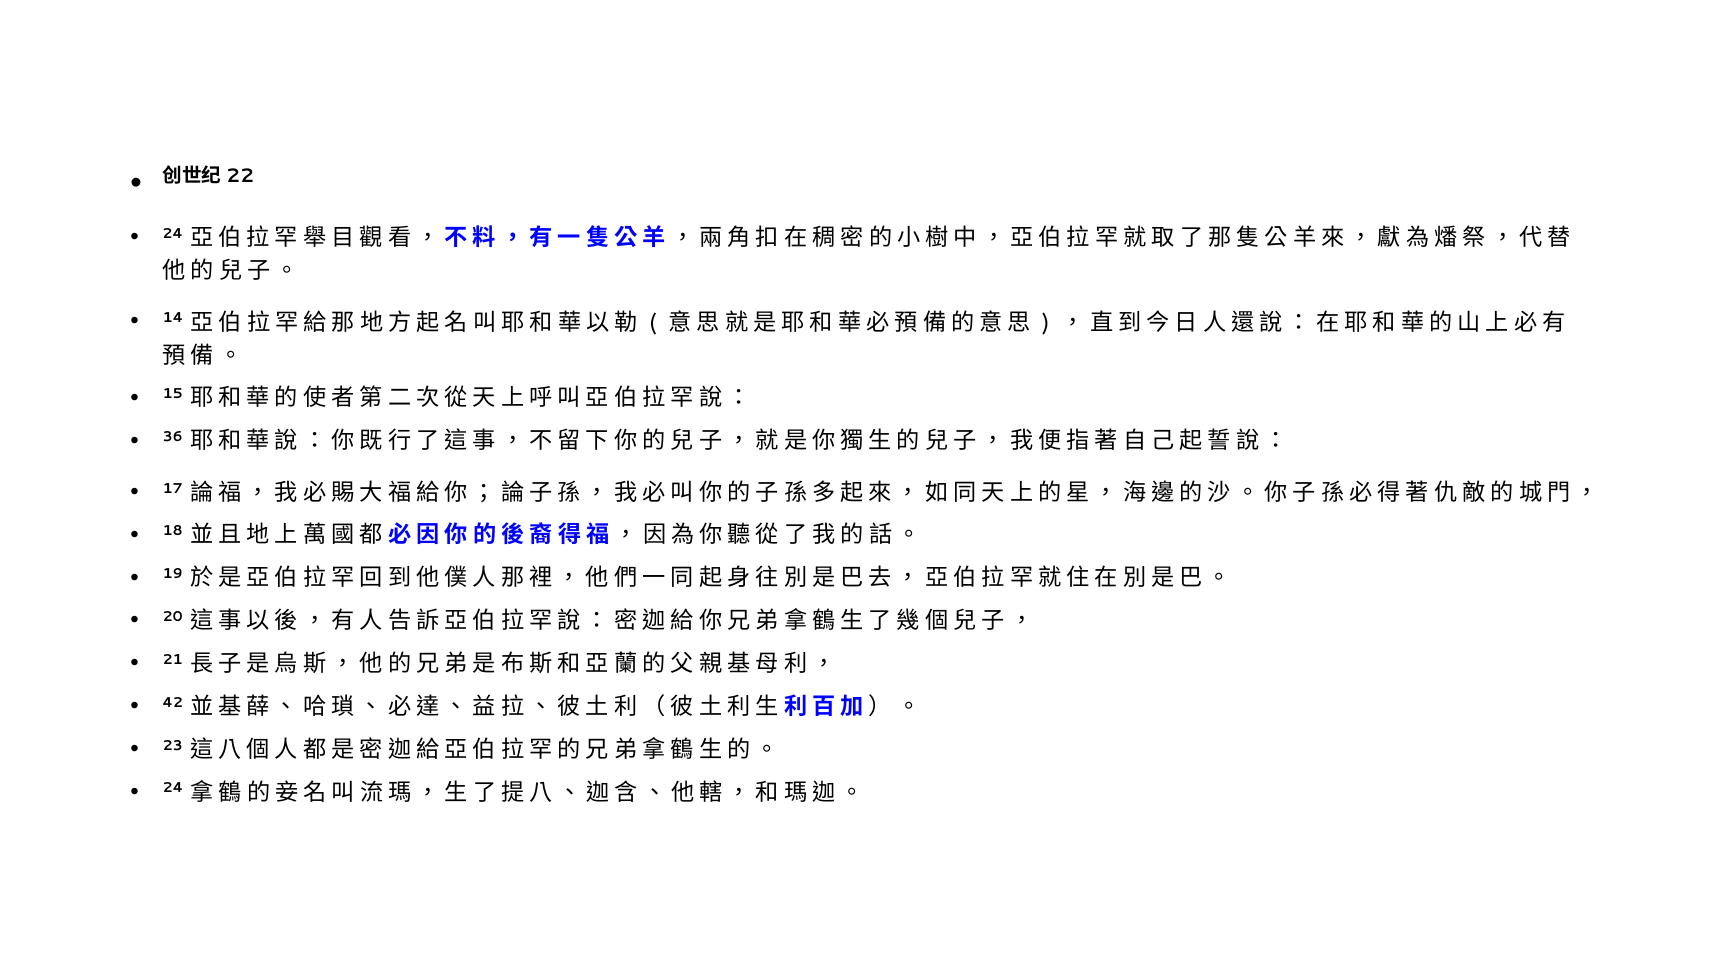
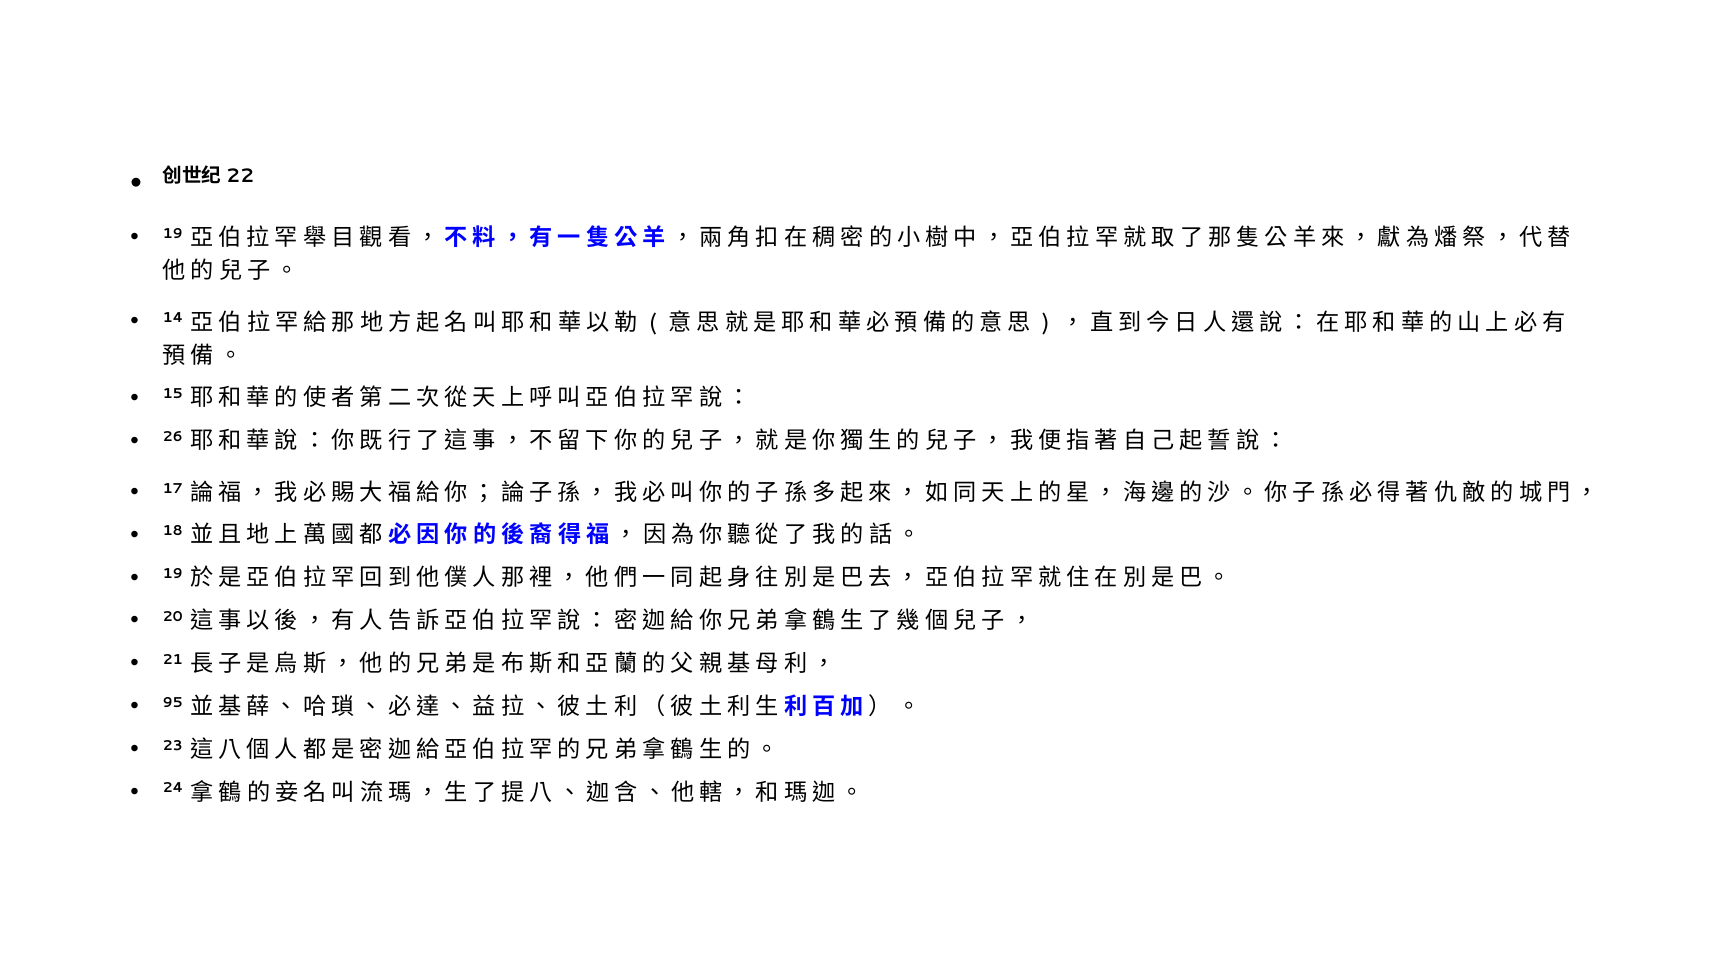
24 at (173, 234): 24 -> 19
36: 36 -> 26
42: 42 -> 95
